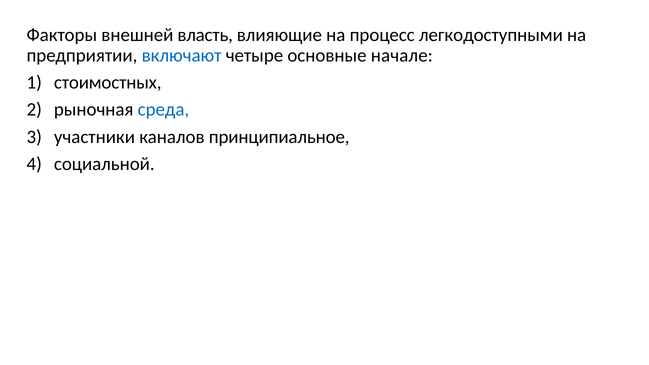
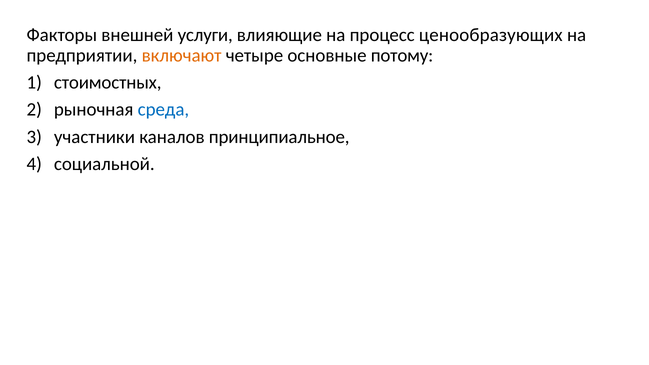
власть: власть -> услуги
легкодоступными: легкодоступными -> ценообразующих
включают colour: blue -> orange
начале: начале -> потому
